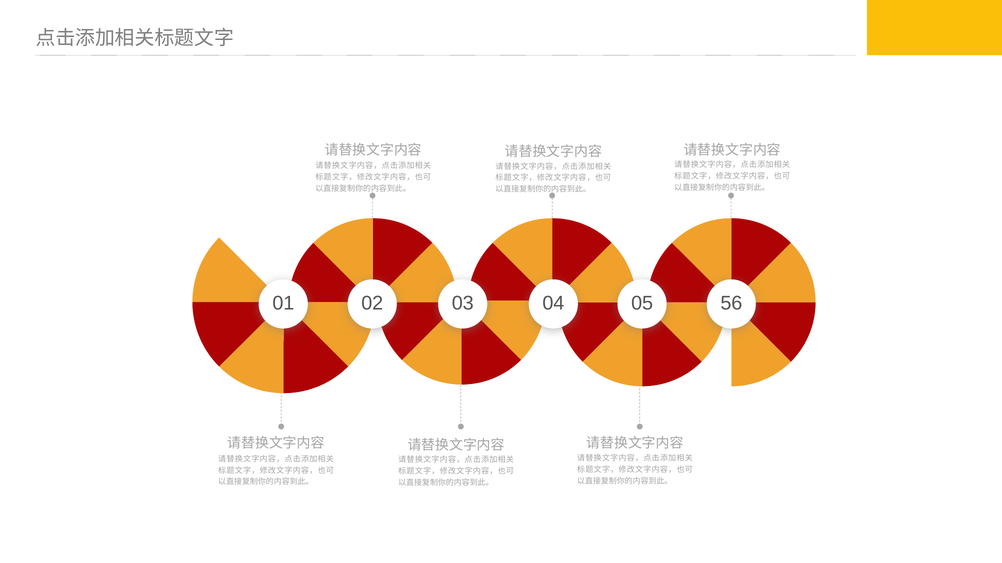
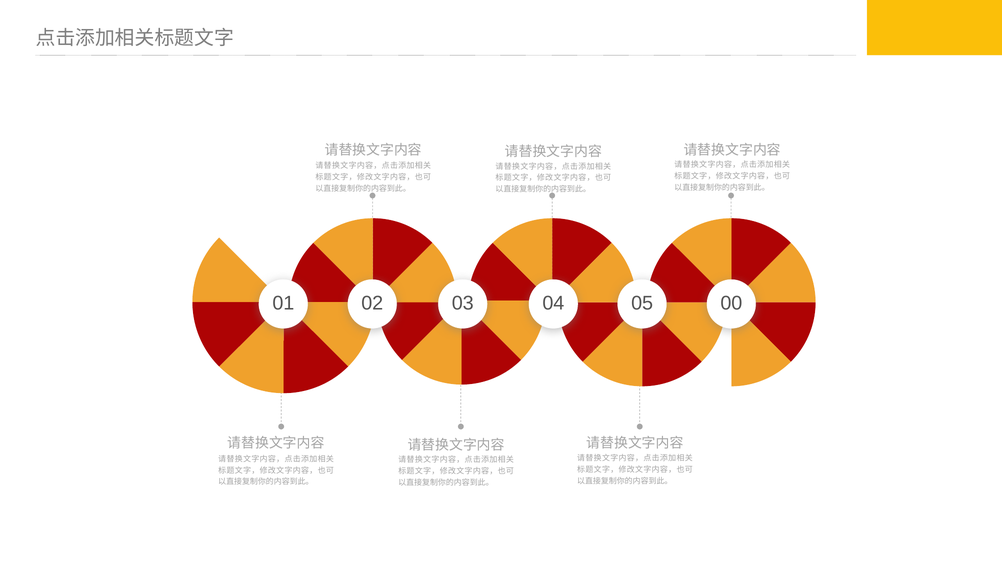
56: 56 -> 00
